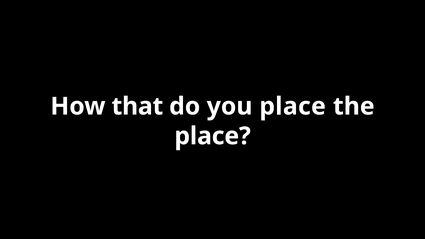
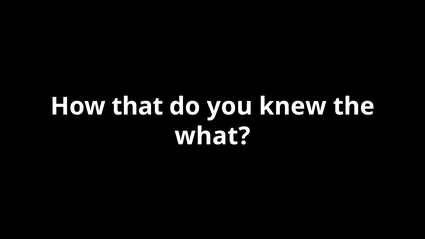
you place: place -> knew
place at (213, 136): place -> what
